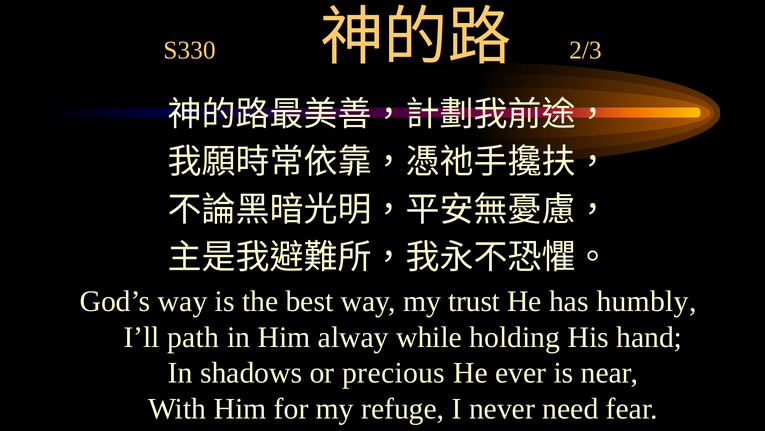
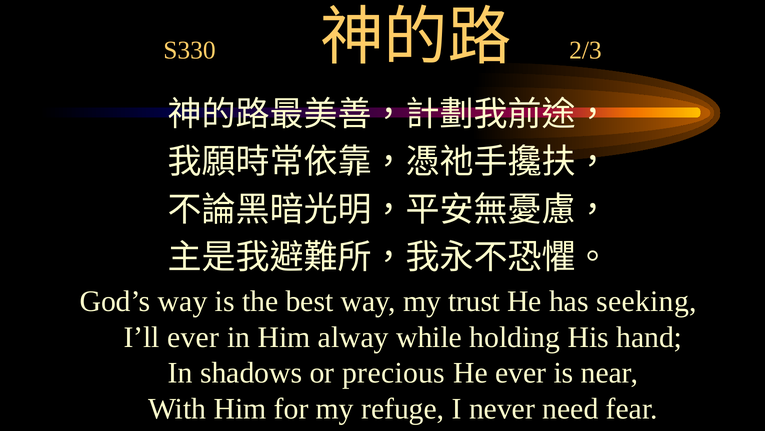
humbly: humbly -> seeking
I’ll path: path -> ever
